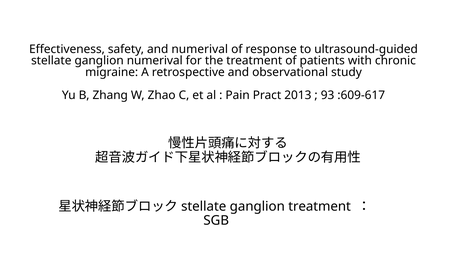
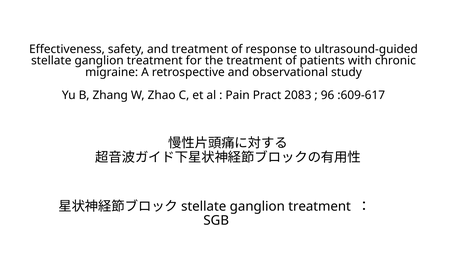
and numerival: numerival -> treatment
numerival at (155, 61): numerival -> treatment
2013: 2013 -> 2083
93: 93 -> 96
